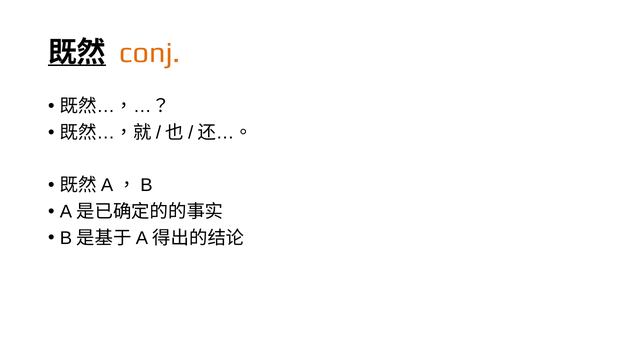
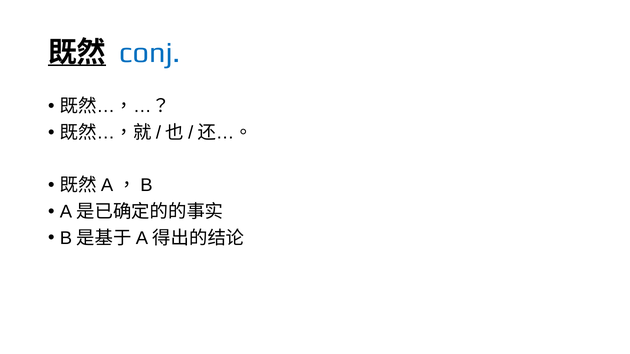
conj colour: orange -> blue
